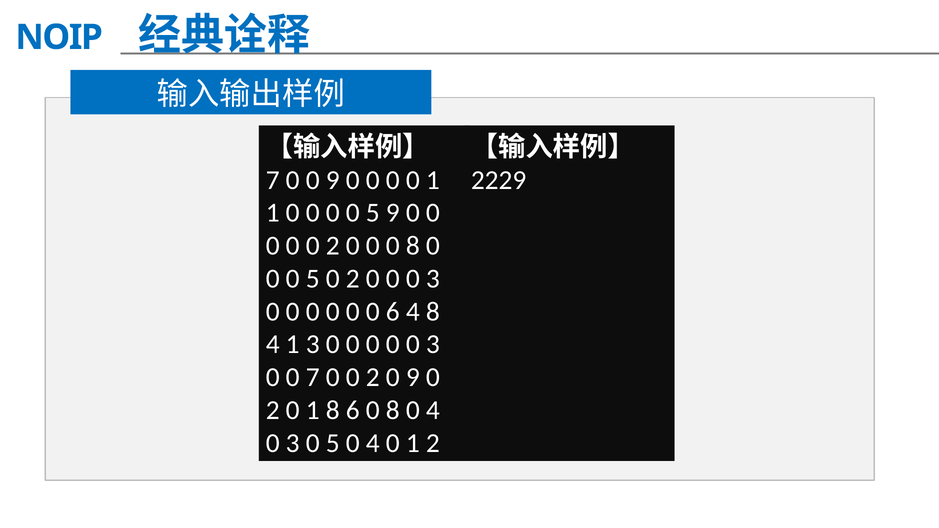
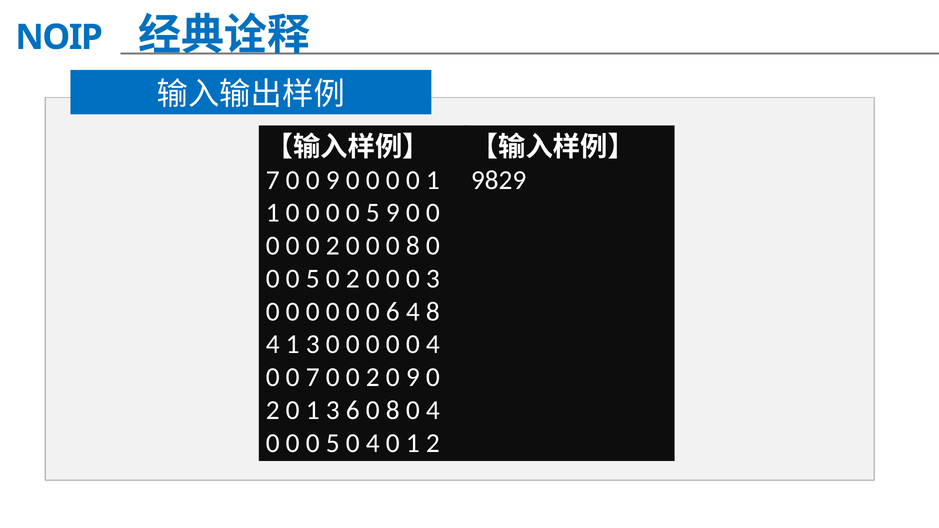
2229: 2229 -> 9829
3 at (433, 344): 3 -> 4
0 1 8: 8 -> 3
3 at (293, 443): 3 -> 0
